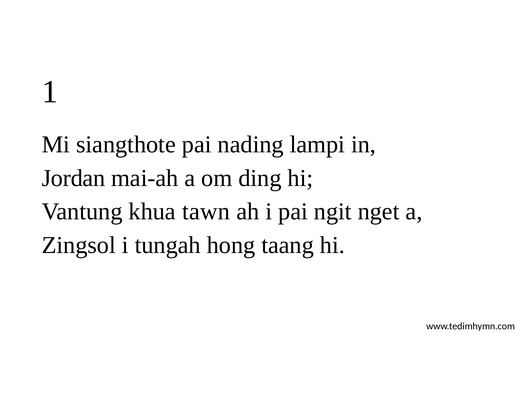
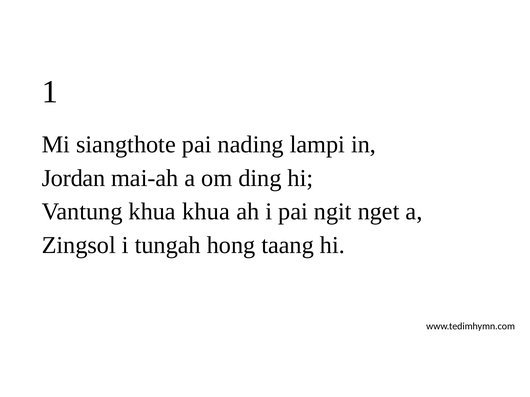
khua tawn: tawn -> khua
